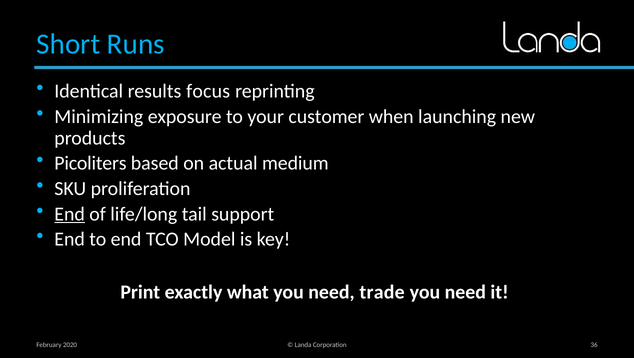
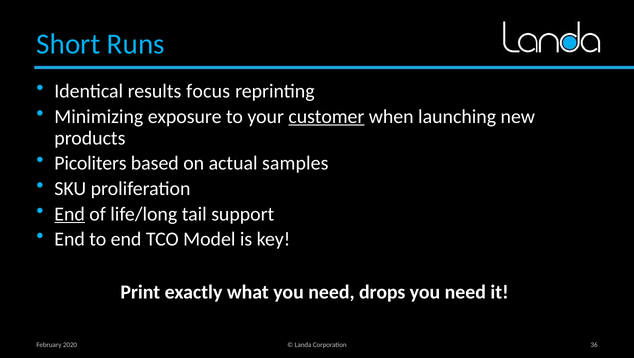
customer underline: none -> present
medium: medium -> samples
trade: trade -> drops
